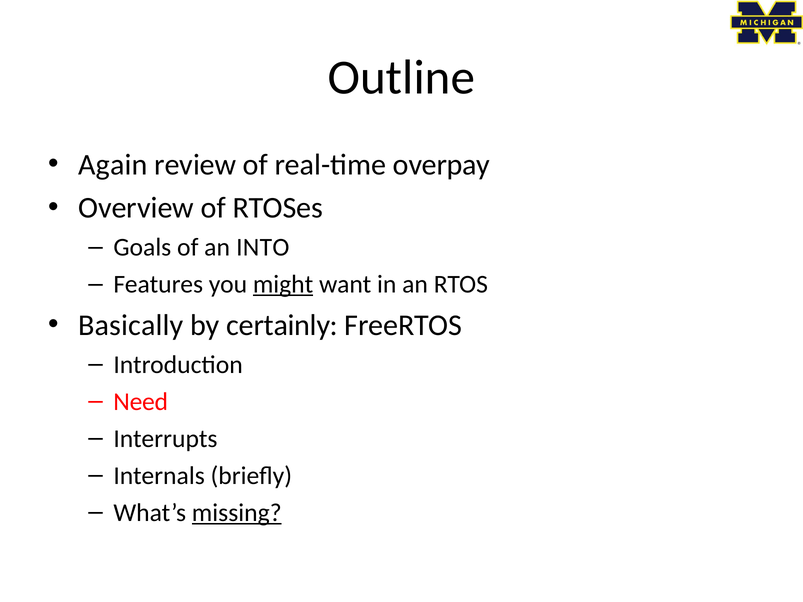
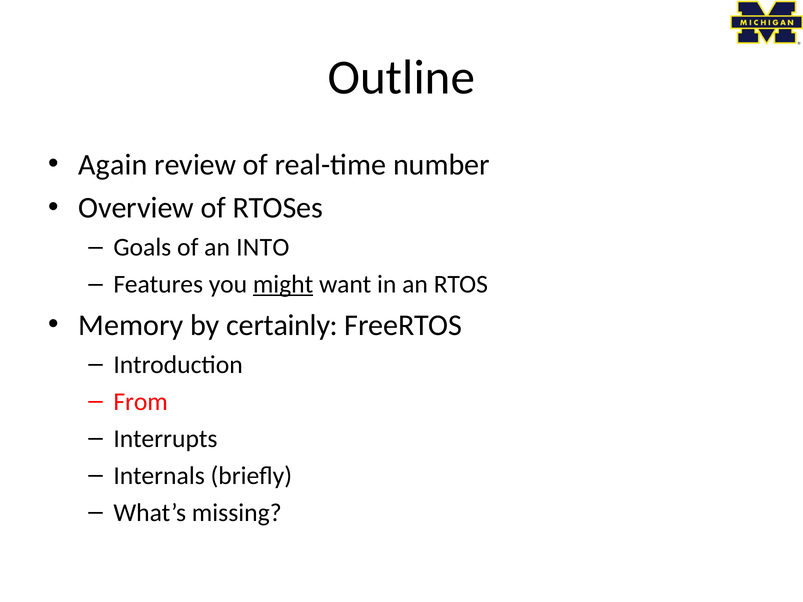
overpay: overpay -> number
Basically: Basically -> Memory
Need: Need -> From
missing underline: present -> none
